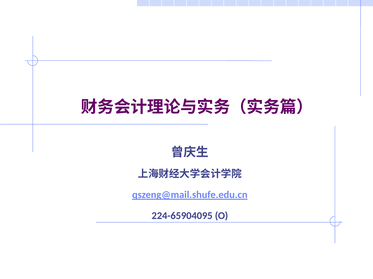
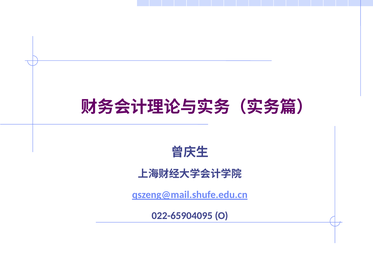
224-65904095: 224-65904095 -> 022-65904095
